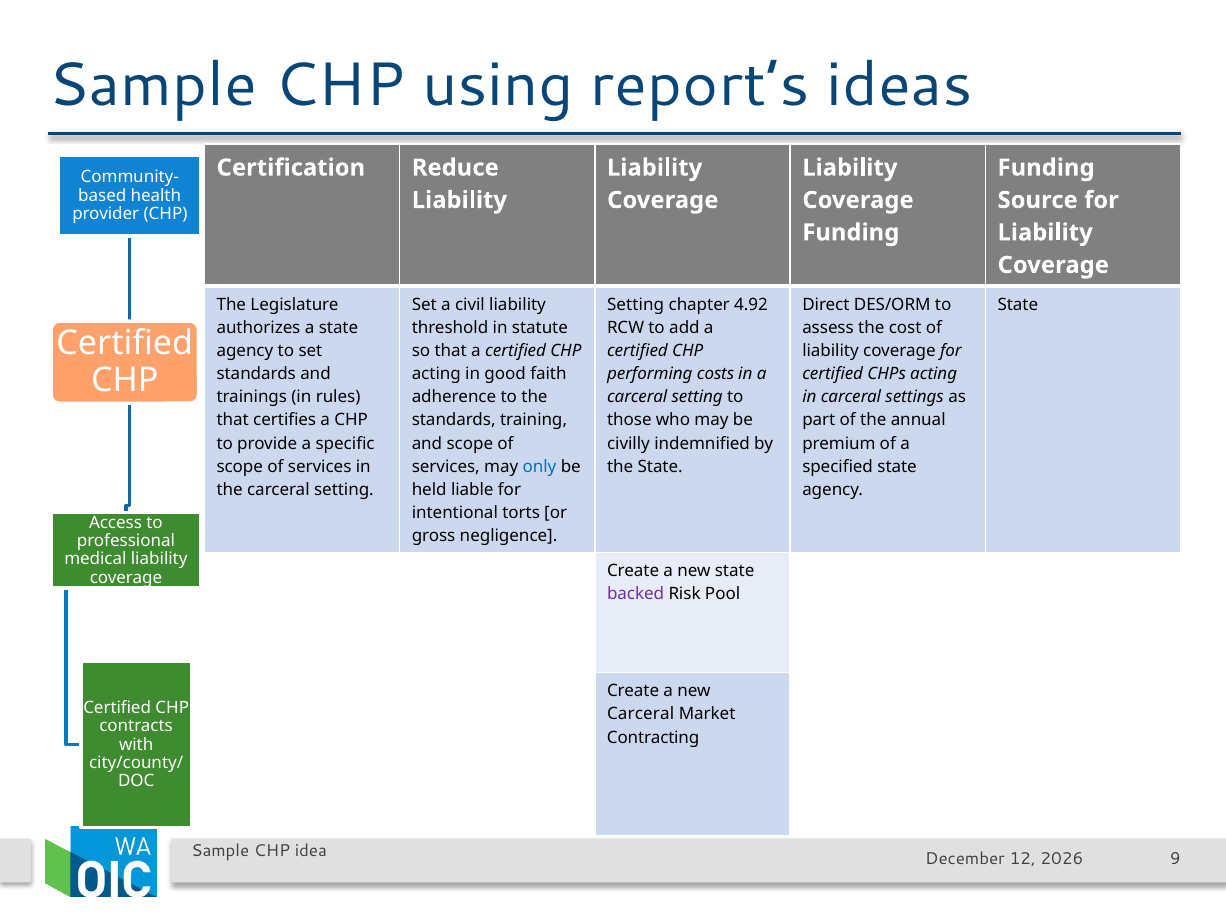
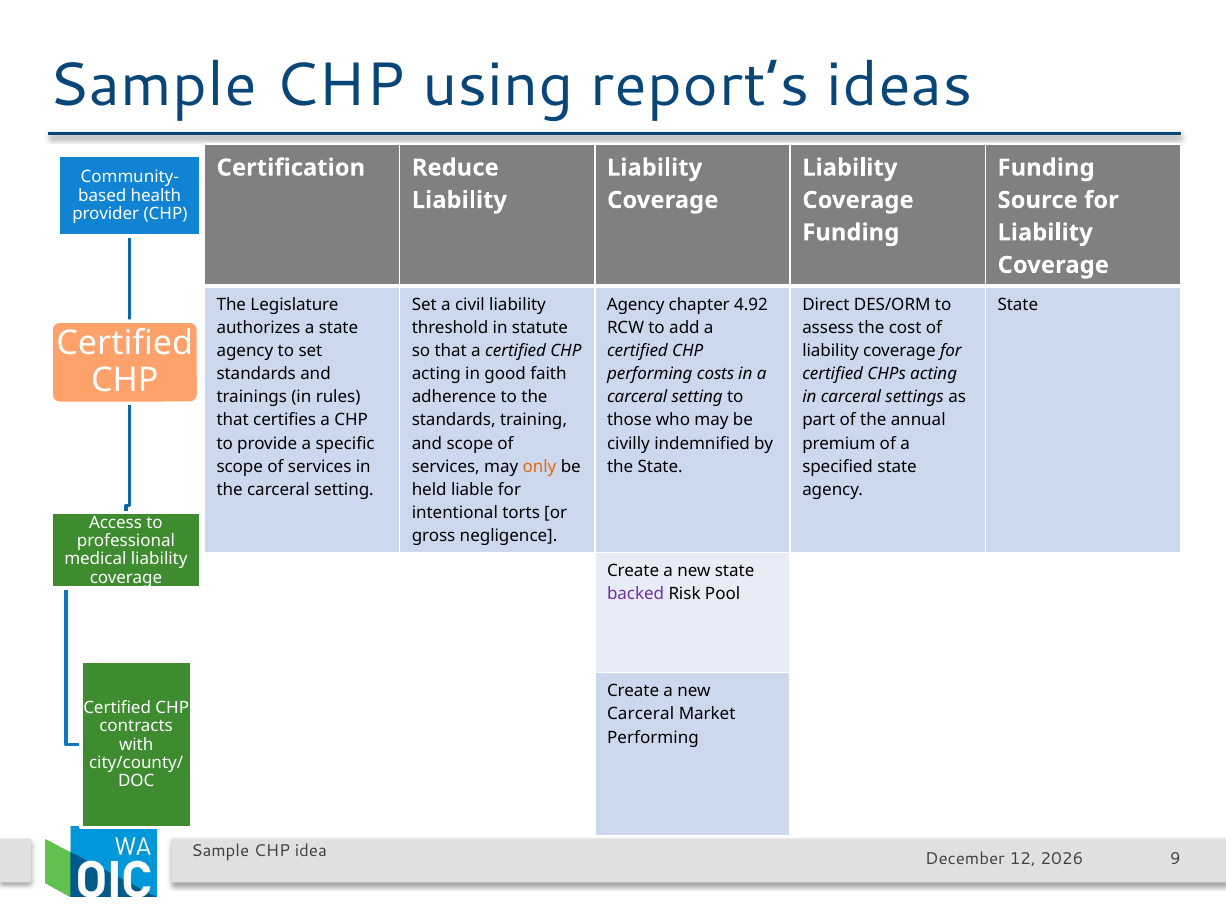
Setting at (636, 305): Setting -> Agency
only colour: blue -> orange
Contracting at (653, 738): Contracting -> Performing
